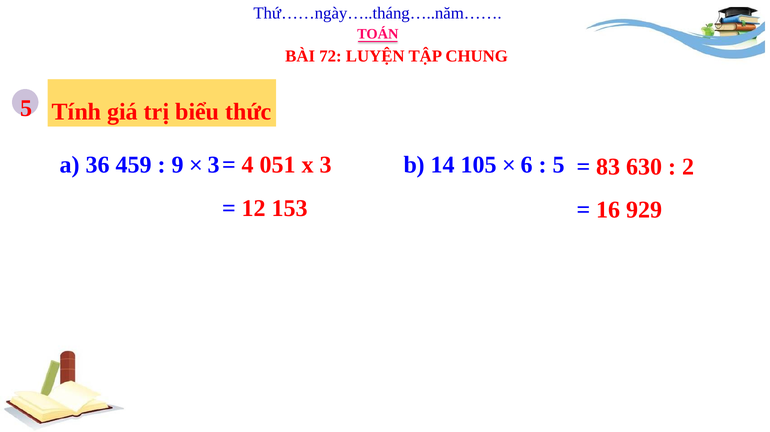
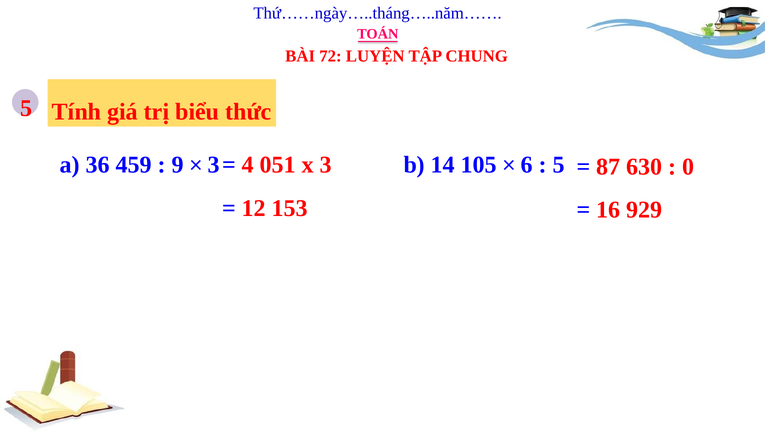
83: 83 -> 87
2: 2 -> 0
